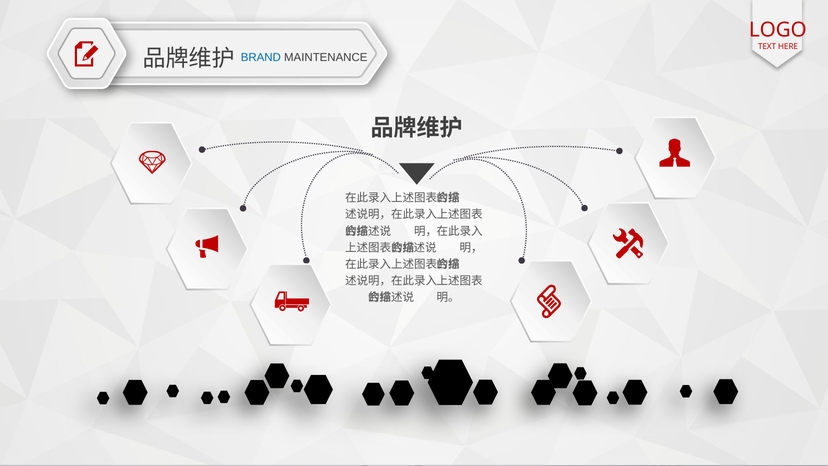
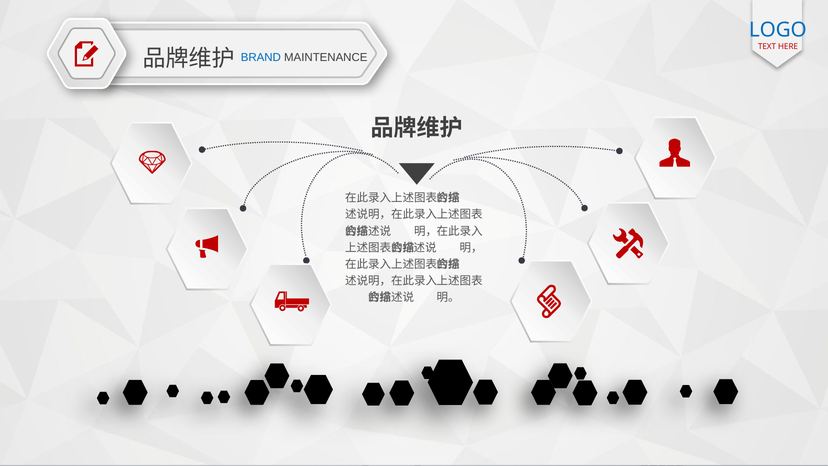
LOGO colour: red -> blue
